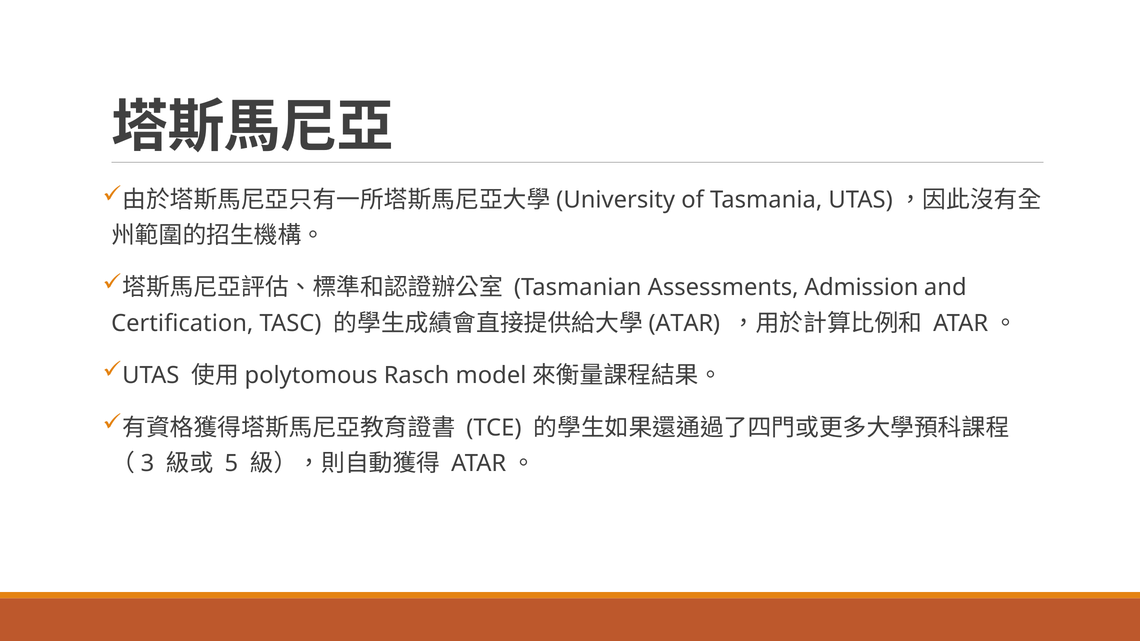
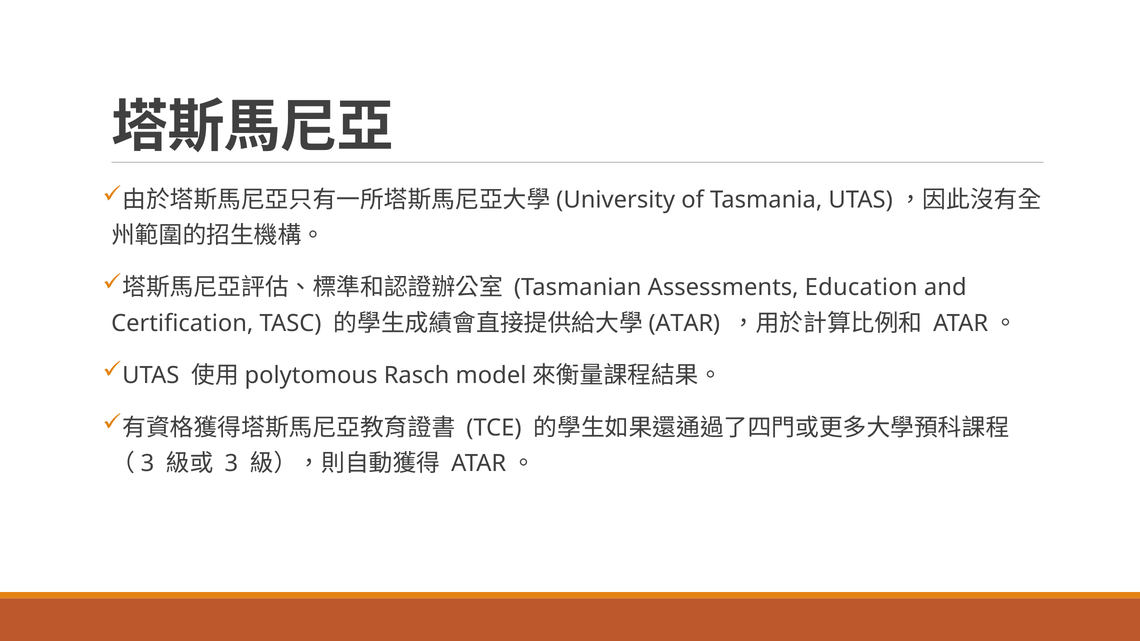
Admission: Admission -> Education
5 at (231, 463): 5 -> 3
